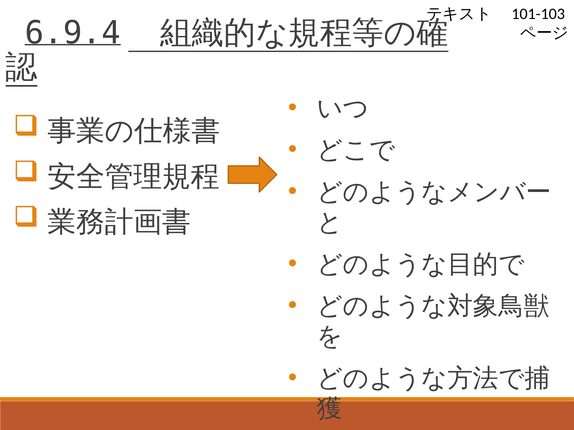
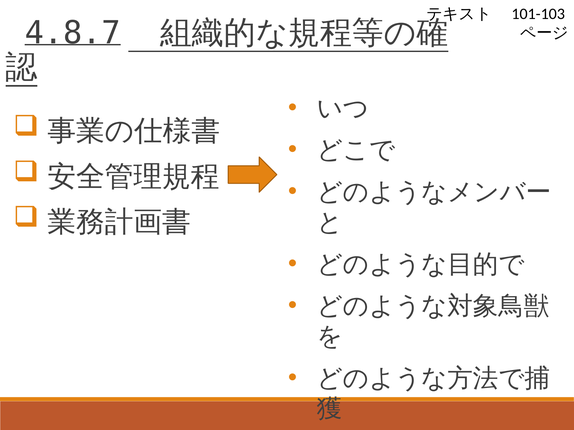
6.9.4: 6.9.4 -> 4.8.7
